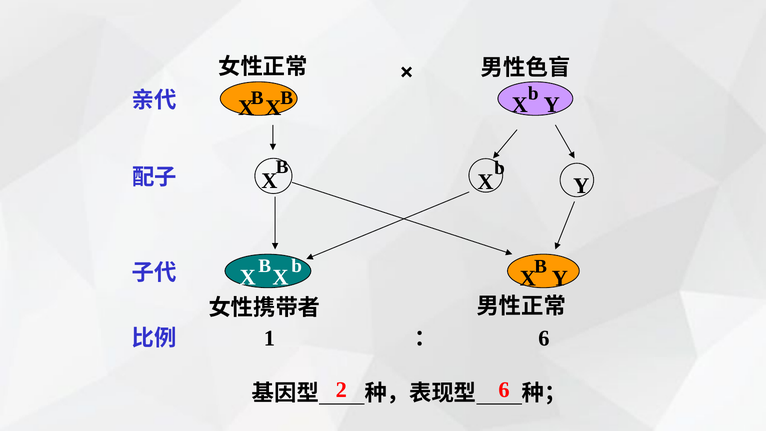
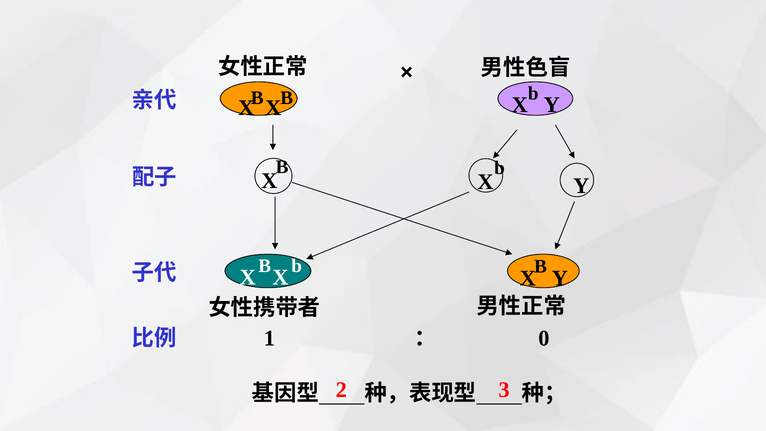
6 at (544, 338): 6 -> 0
2 6: 6 -> 3
